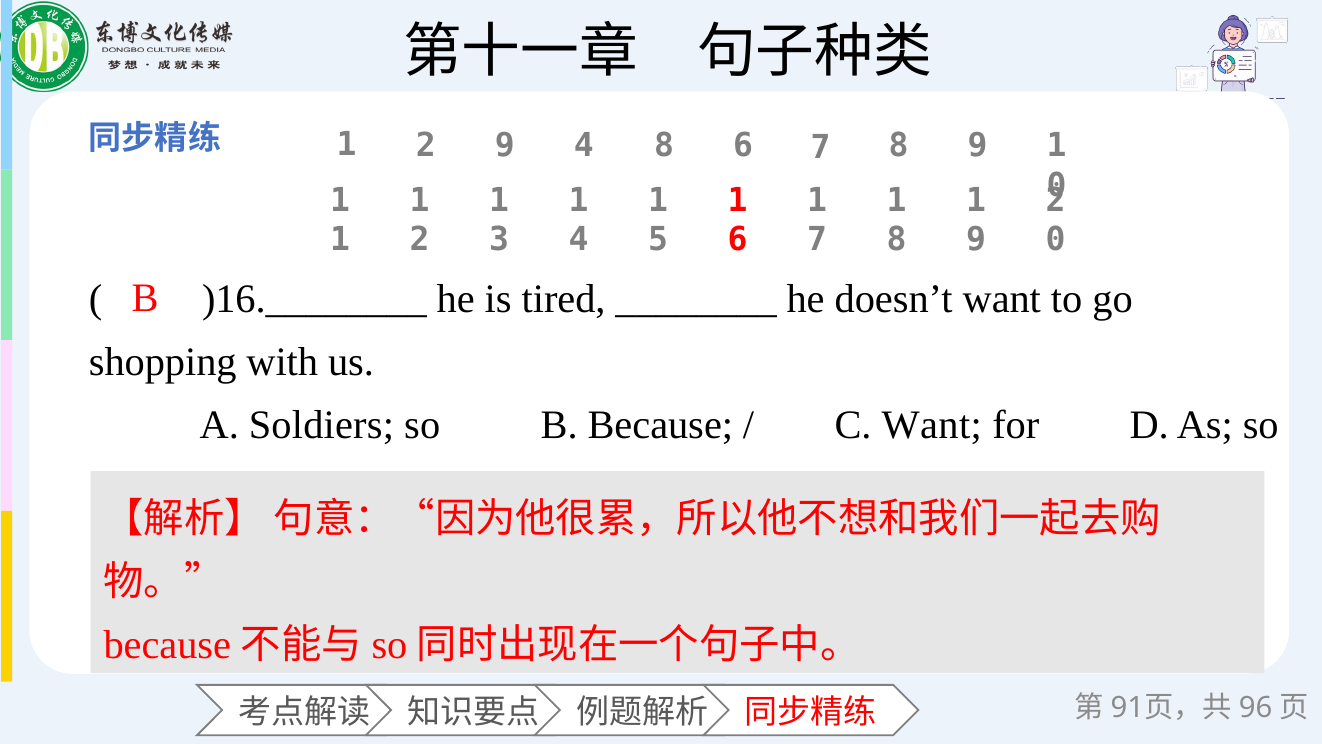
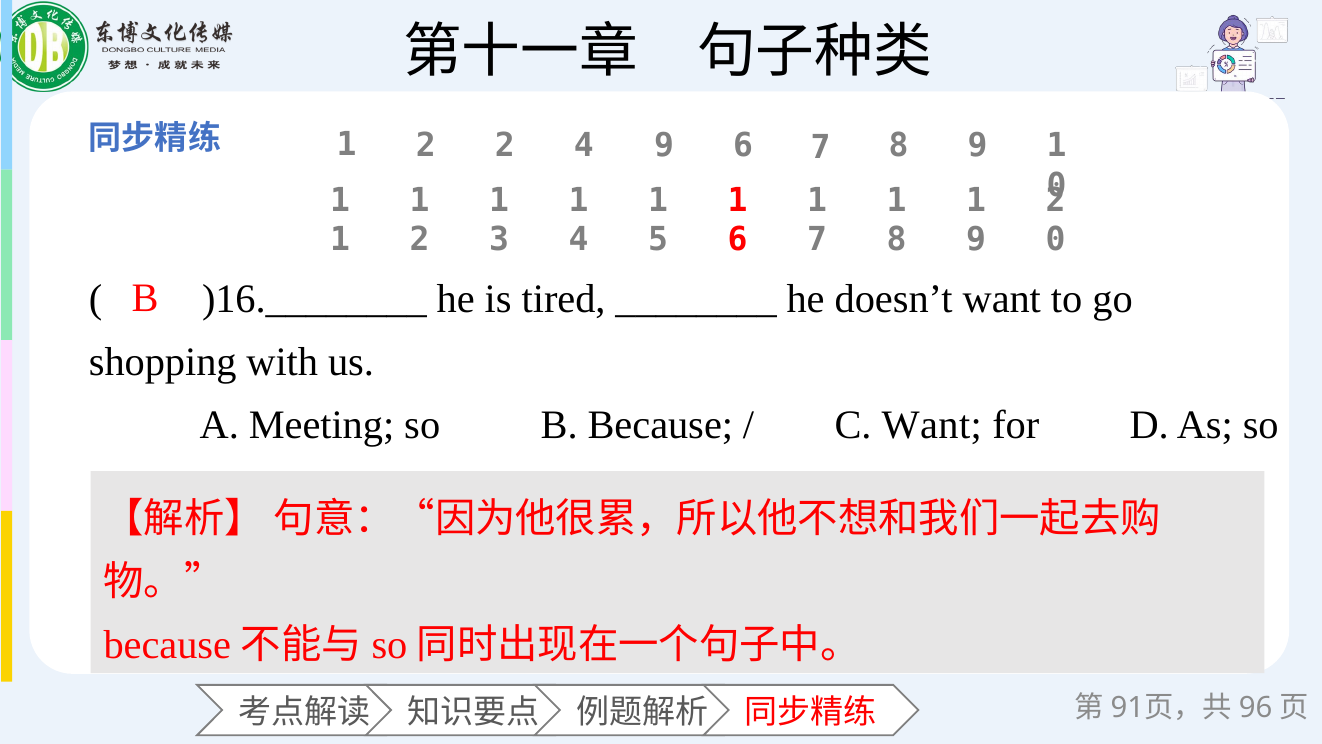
2 9: 9 -> 2
4 8: 8 -> 9
Soldiers: Soldiers -> Meeting
